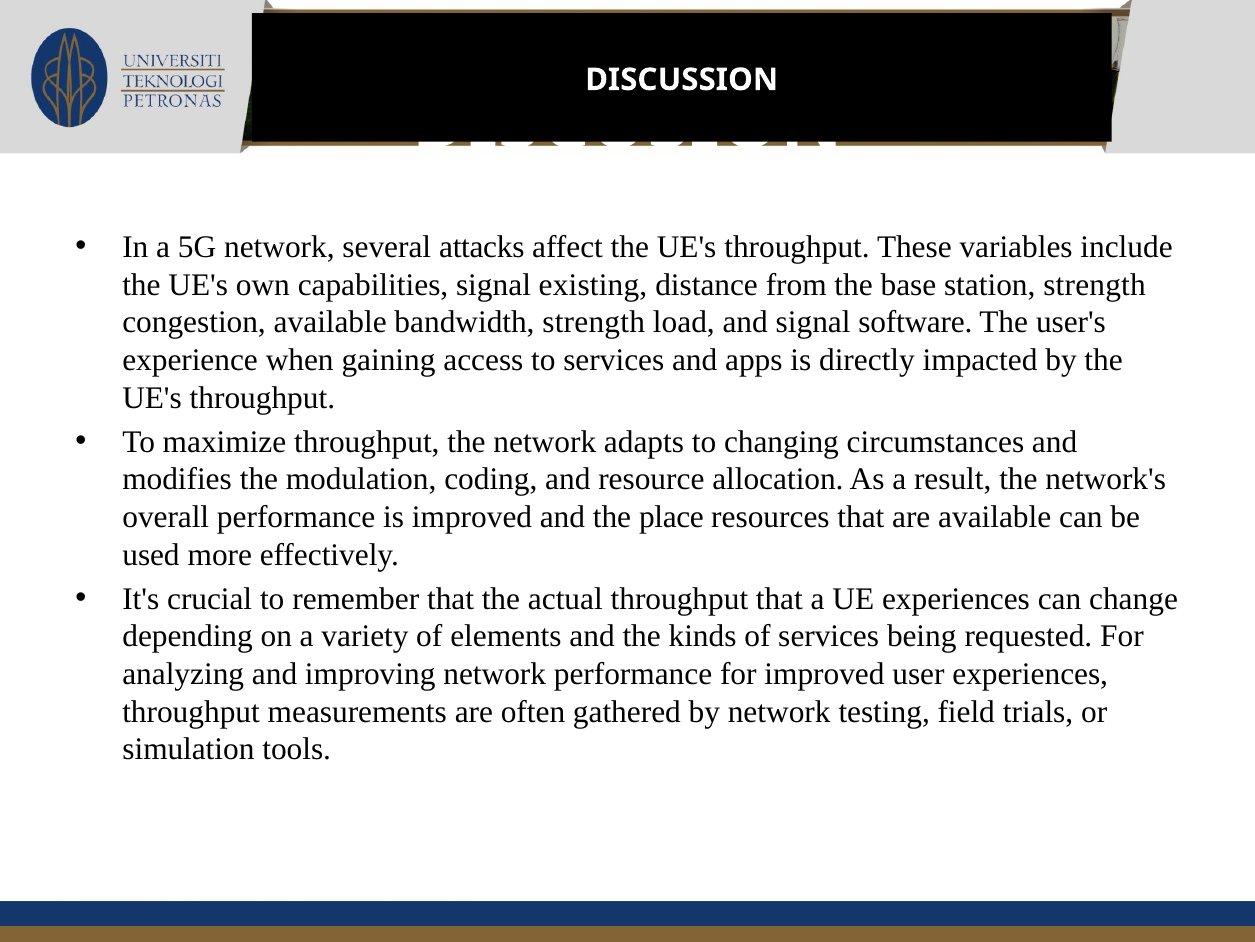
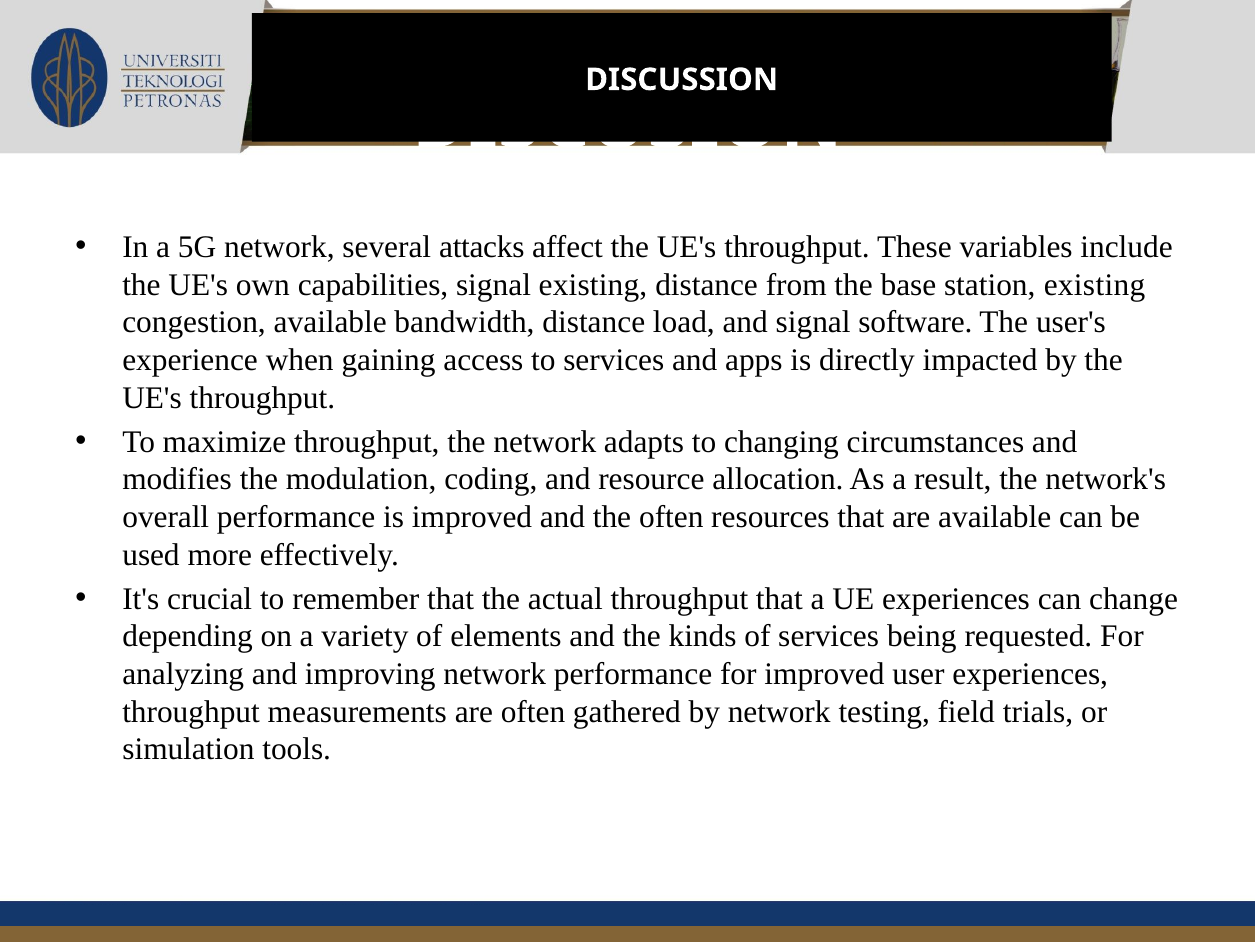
station strength: strength -> existing
bandwidth strength: strength -> distance
the place: place -> often
